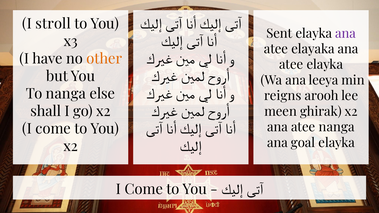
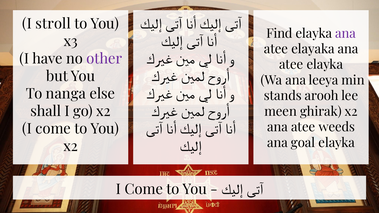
Sent: Sent -> Find
other colour: orange -> purple
reigns: reigns -> stands
atee nanga: nanga -> weeds
